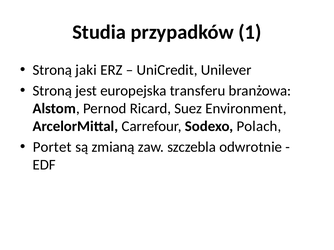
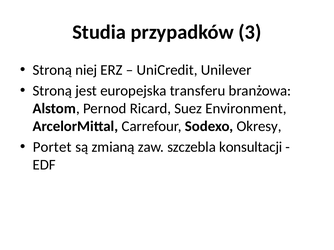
1: 1 -> 3
jaki: jaki -> niej
Polach: Polach -> Okresy
odwrotnie: odwrotnie -> konsultacji
